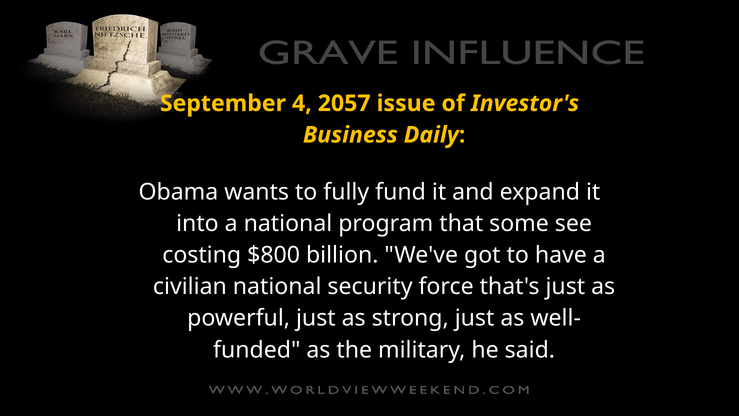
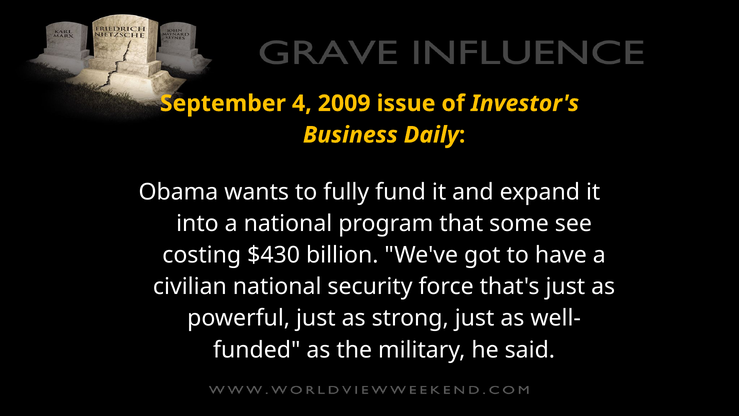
2057: 2057 -> 2009
$800: $800 -> $430
